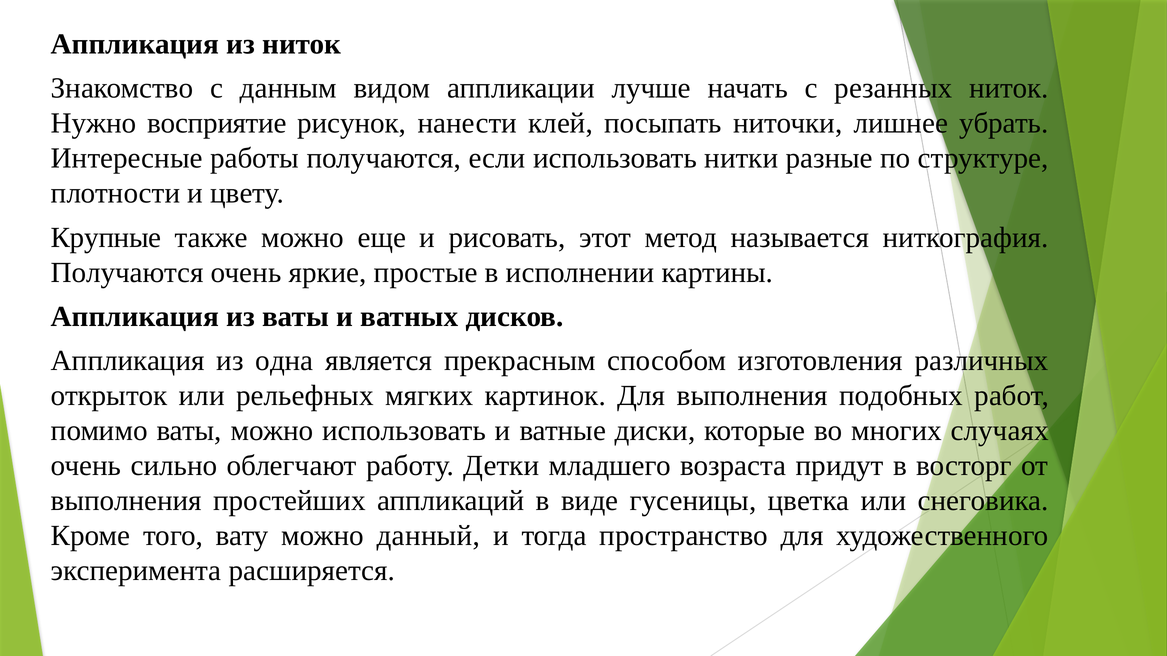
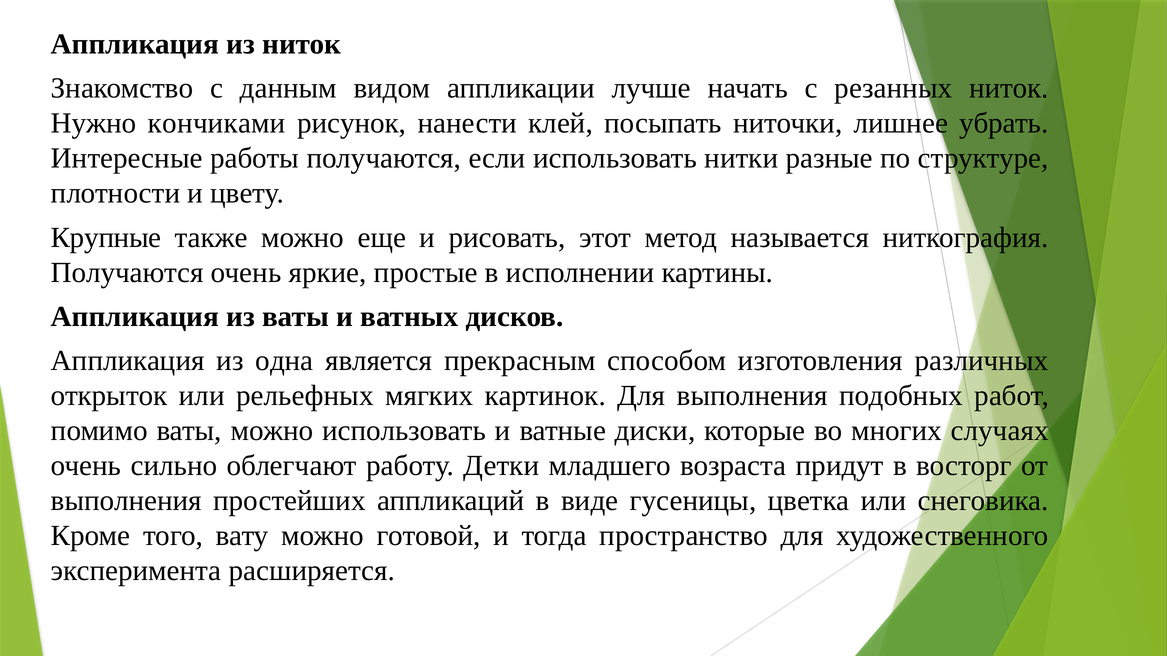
восприятие: восприятие -> кончиками
данный: данный -> готовой
